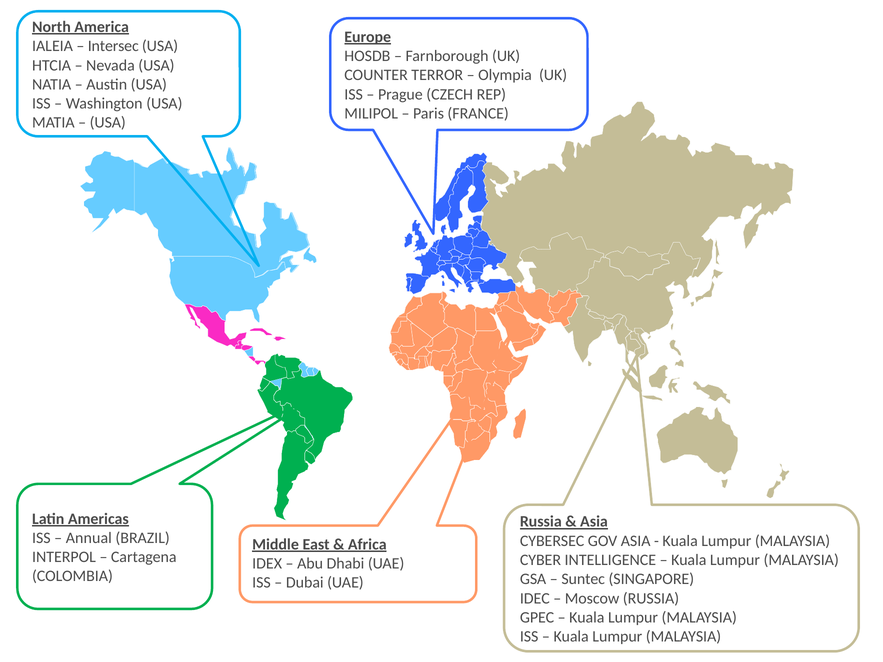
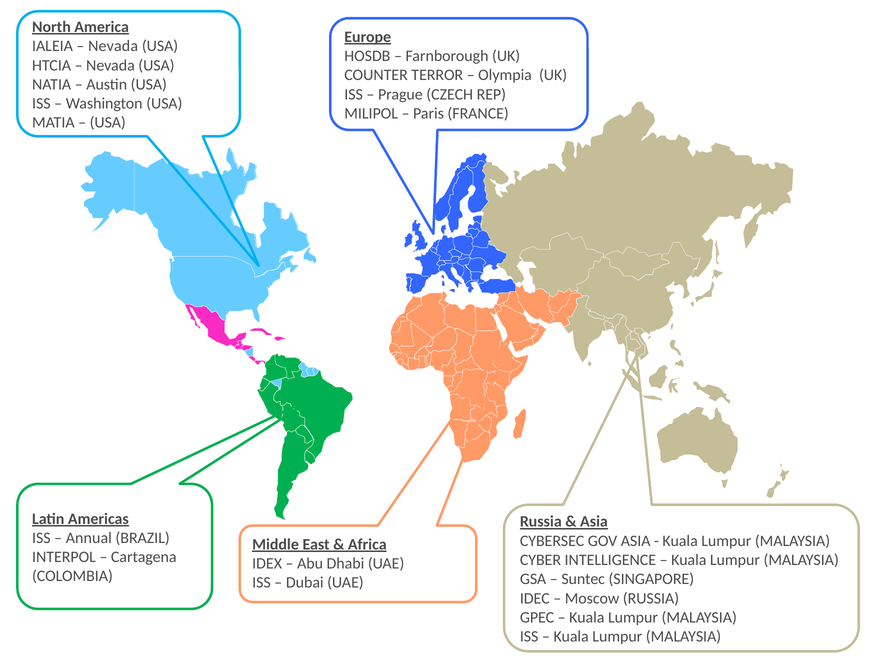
Intersec at (113, 46): Intersec -> Nevada
